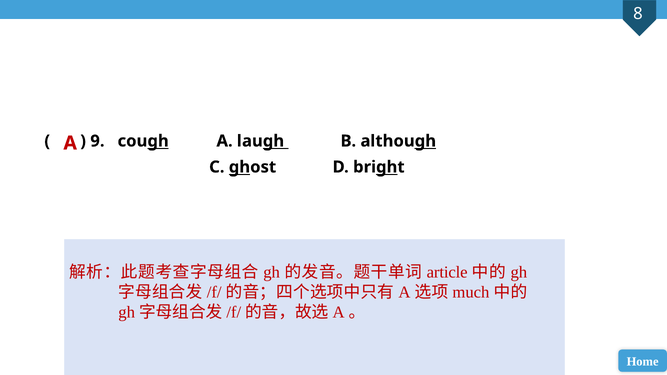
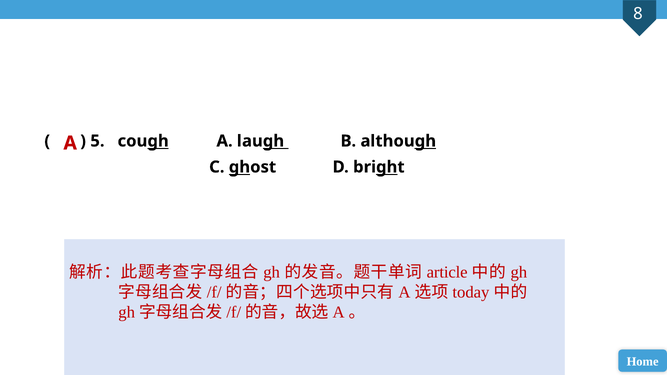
9: 9 -> 5
much: much -> today
